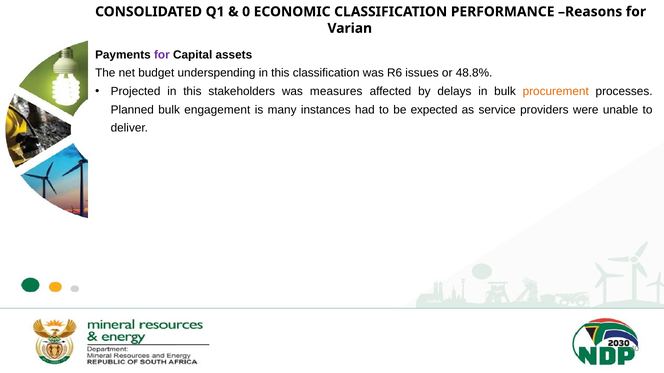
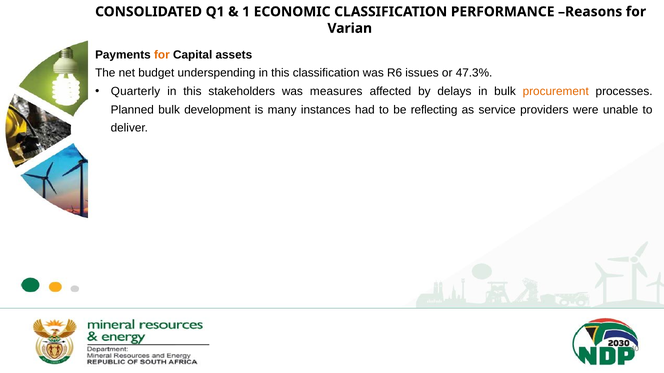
0: 0 -> 1
for at (162, 55) colour: purple -> orange
48.8%: 48.8% -> 47.3%
Projected: Projected -> Quarterly
engagement: engagement -> development
expected: expected -> reflecting
